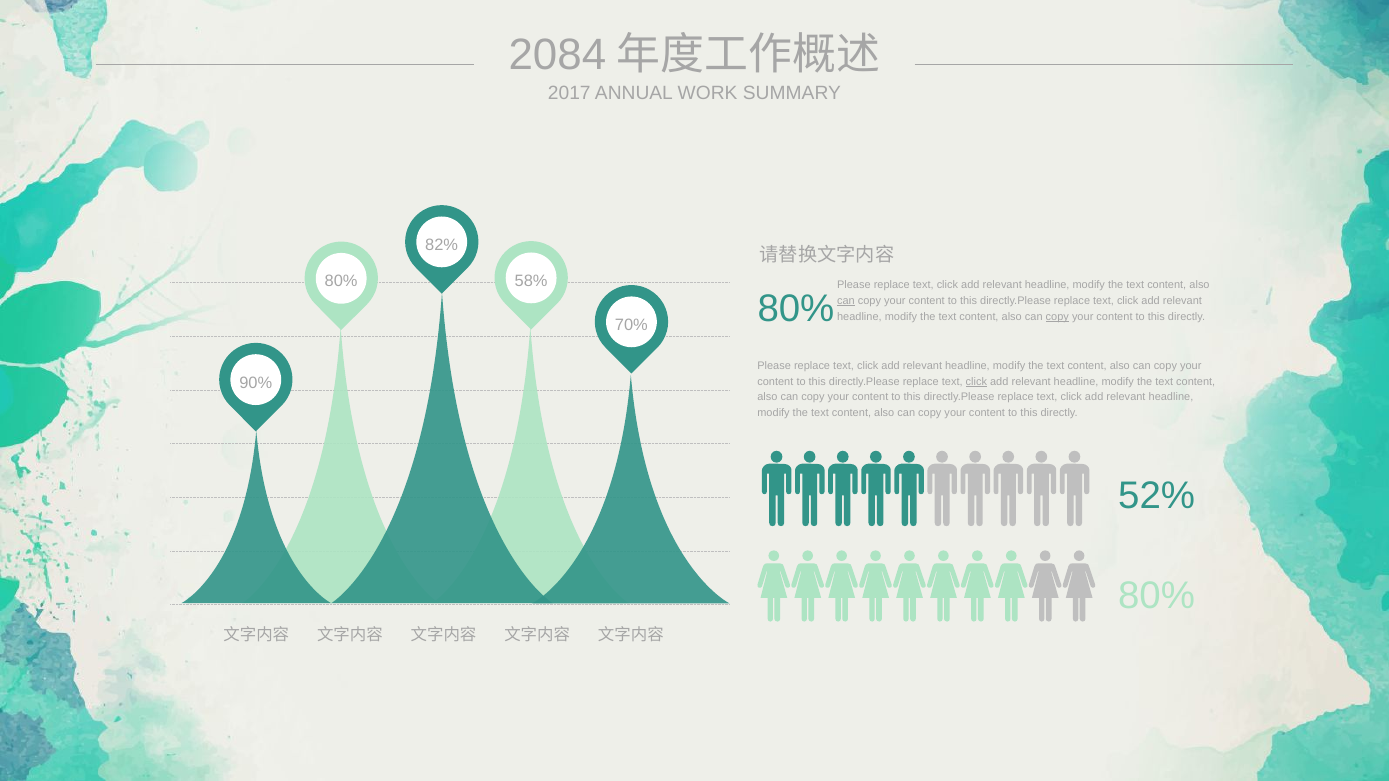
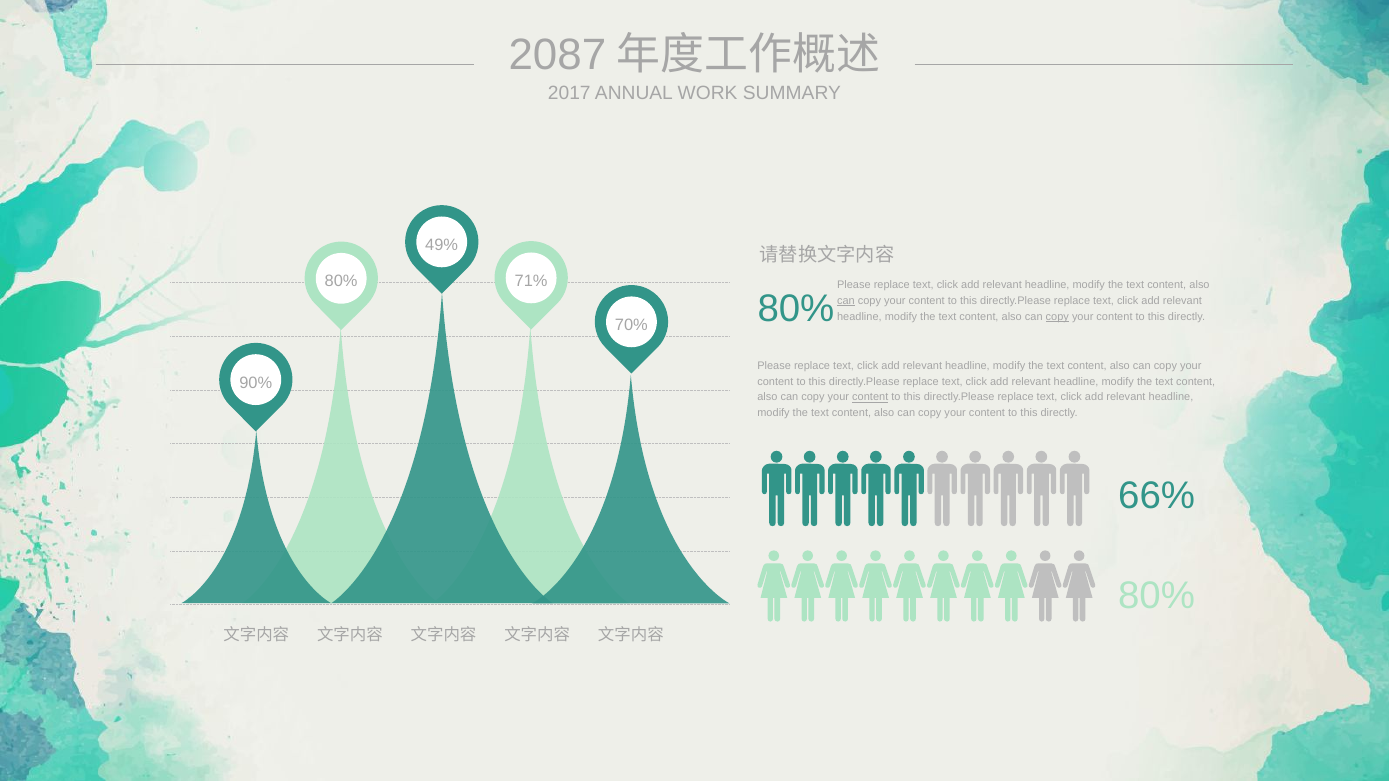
2084: 2084 -> 2087
82%: 82% -> 49%
58%: 58% -> 71%
click at (976, 382) underline: present -> none
content at (870, 397) underline: none -> present
52%: 52% -> 66%
